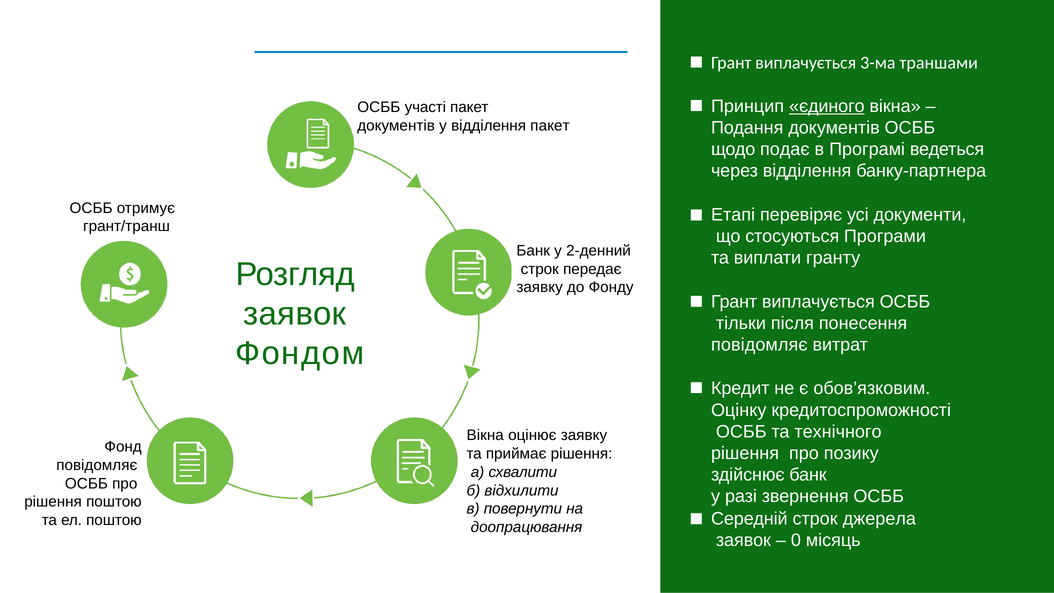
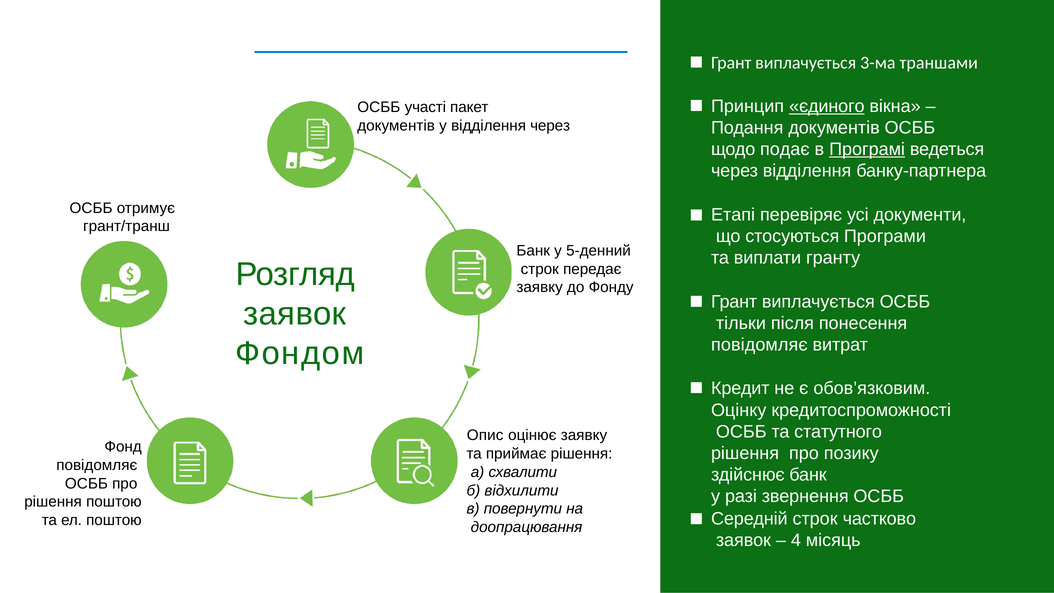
відділення пакет: пакет -> через
Програмі underline: none -> present
2-денний: 2-денний -> 5-денний
технічного: технічного -> статутного
Вікна at (485, 435): Вікна -> Опис
джерела: джерела -> частково
0: 0 -> 4
